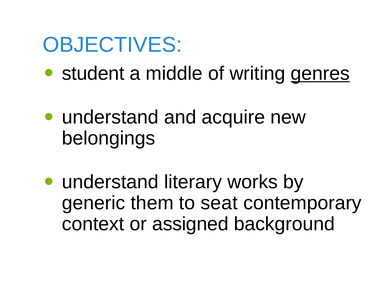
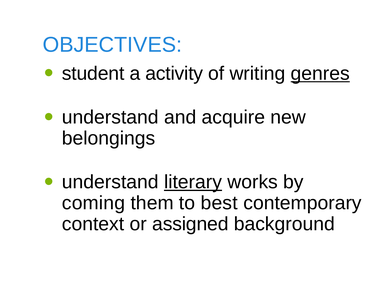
middle: middle -> activity
literary underline: none -> present
generic: generic -> coming
seat: seat -> best
